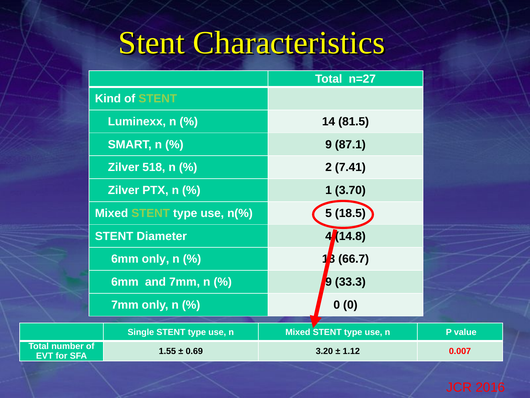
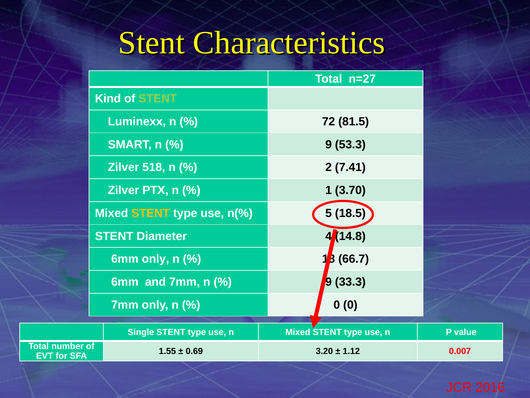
14: 14 -> 72
87.1: 87.1 -> 53.3
STENT at (151, 213) colour: light green -> yellow
